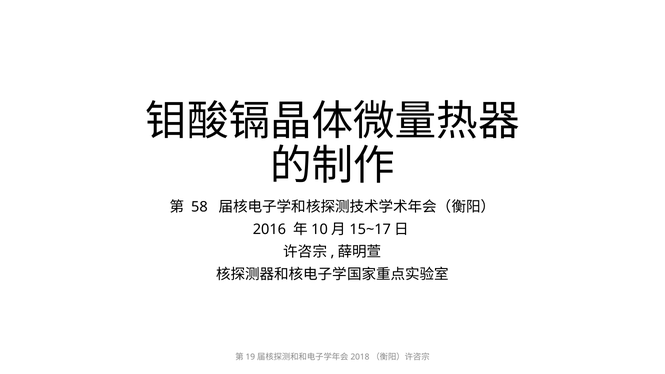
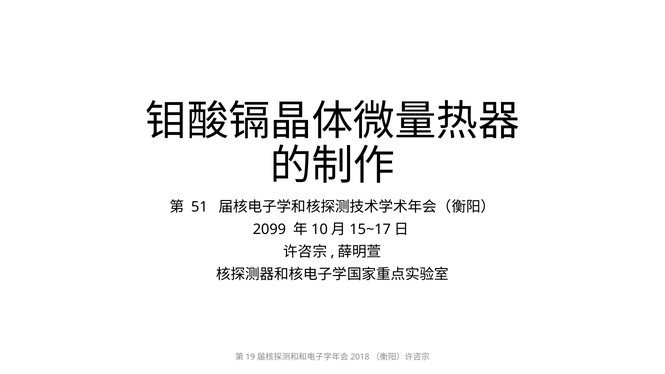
58: 58 -> 51
2016: 2016 -> 2099
